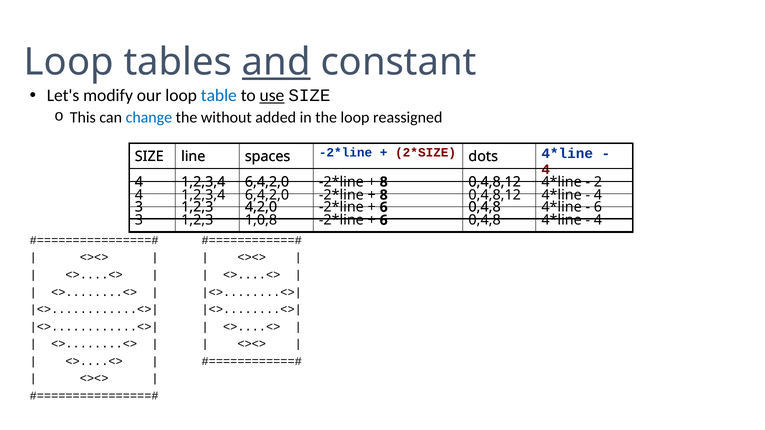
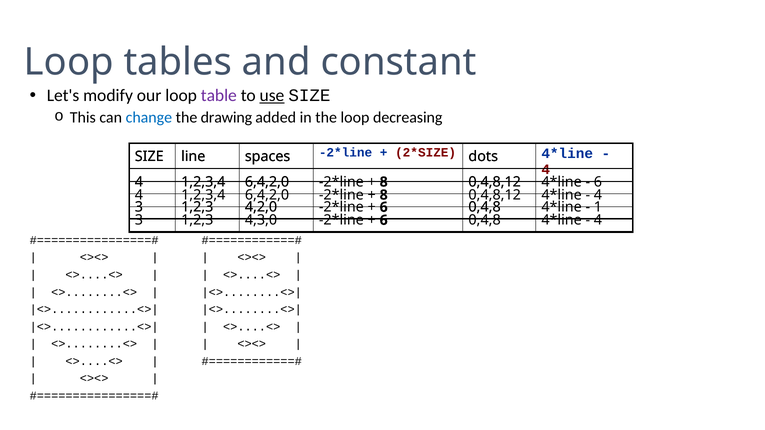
and underline: present -> none
table colour: blue -> purple
without: without -> drawing
reassigned: reassigned -> decreasing
2 at (598, 182): 2 -> 6
6 at (598, 207): 6 -> 1
1,0,8: 1,0,8 -> 4,3,0
